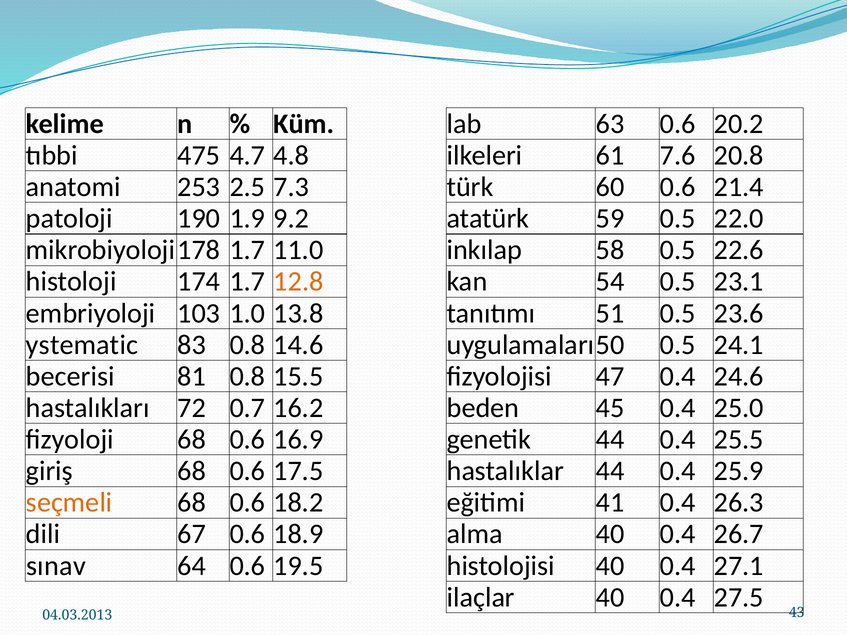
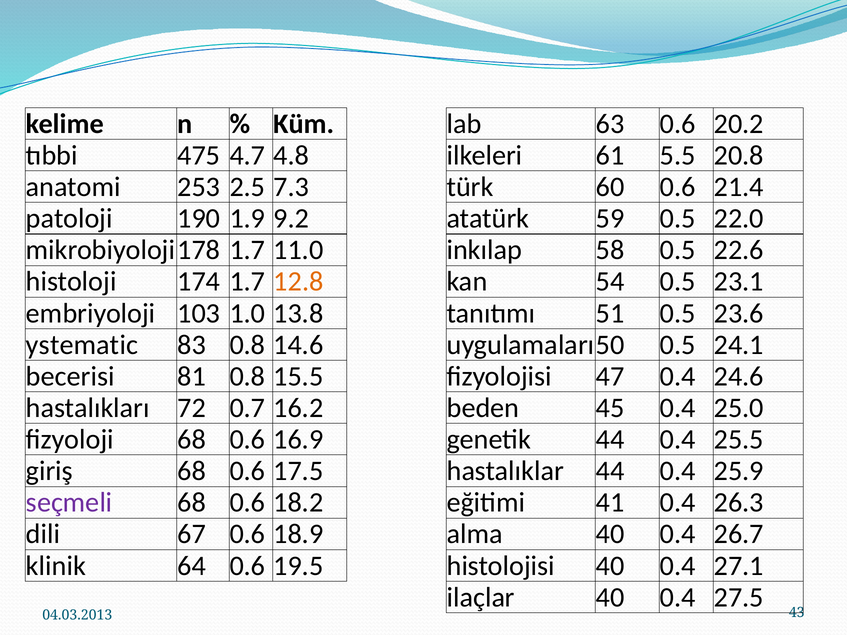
7.6: 7.6 -> 5.5
seçmeli colour: orange -> purple
sınav: sınav -> klinik
